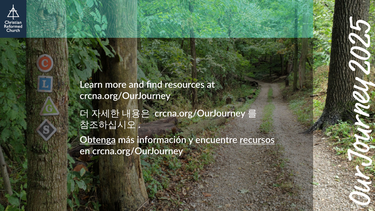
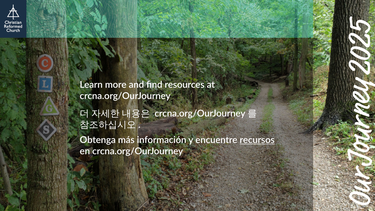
Obtenga underline: present -> none
